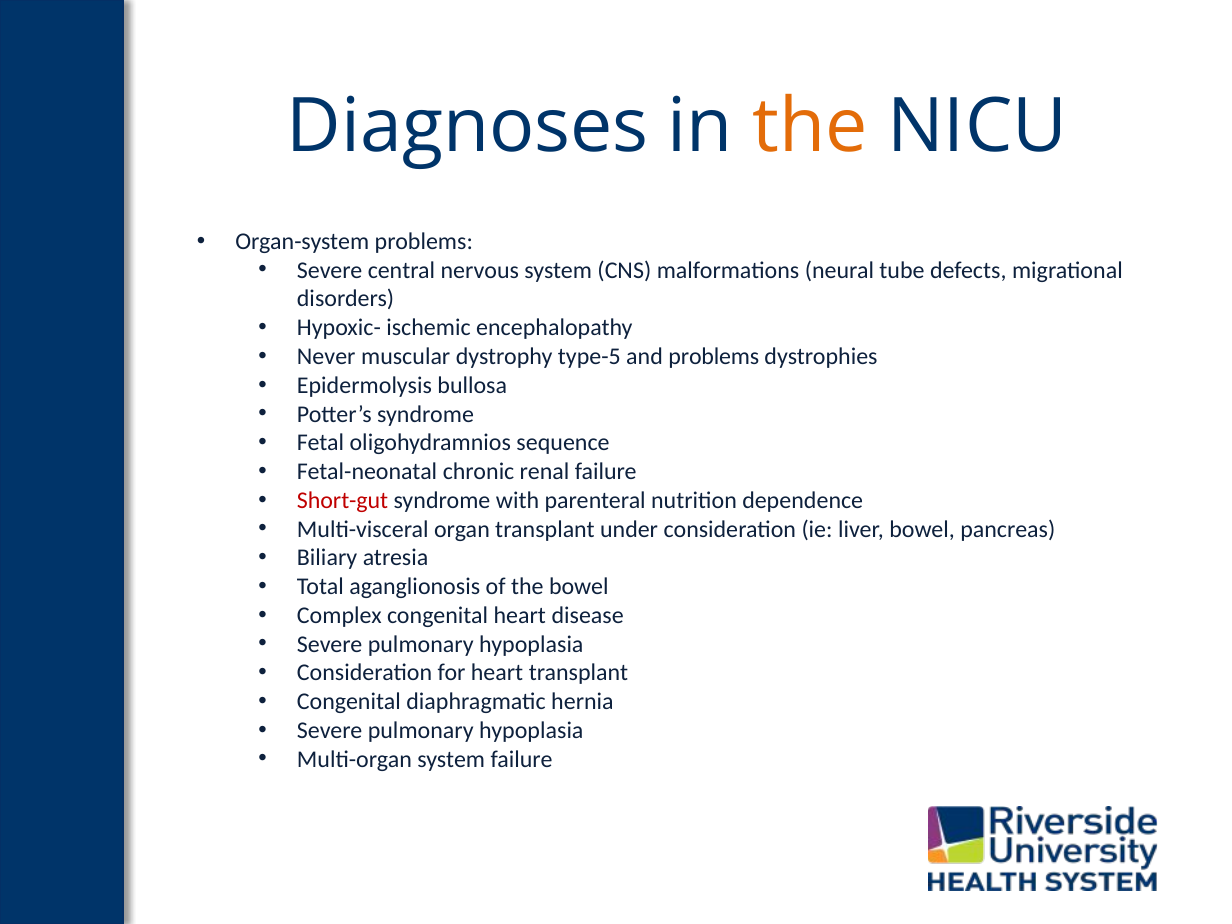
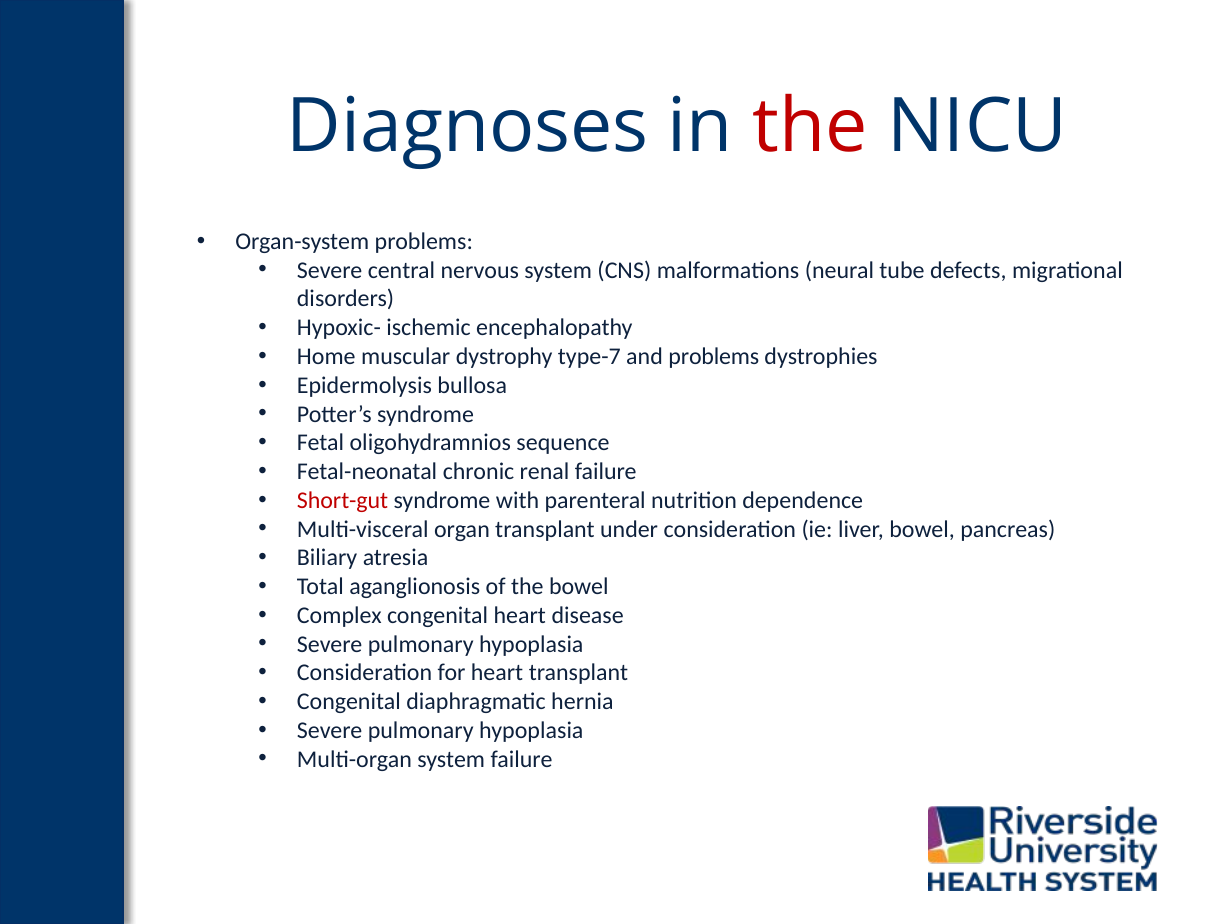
the at (810, 127) colour: orange -> red
Never: Never -> Home
type-5: type-5 -> type-7
